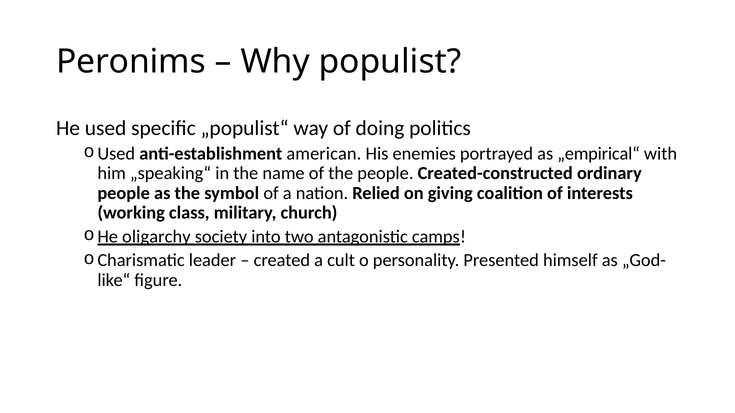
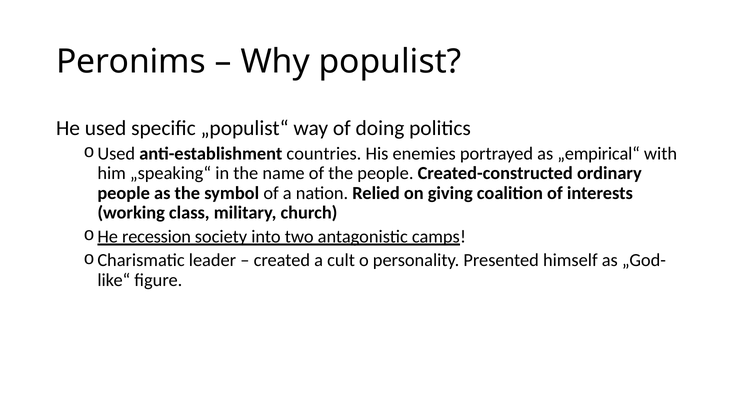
american: american -> countries
oligarchy: oligarchy -> recession
